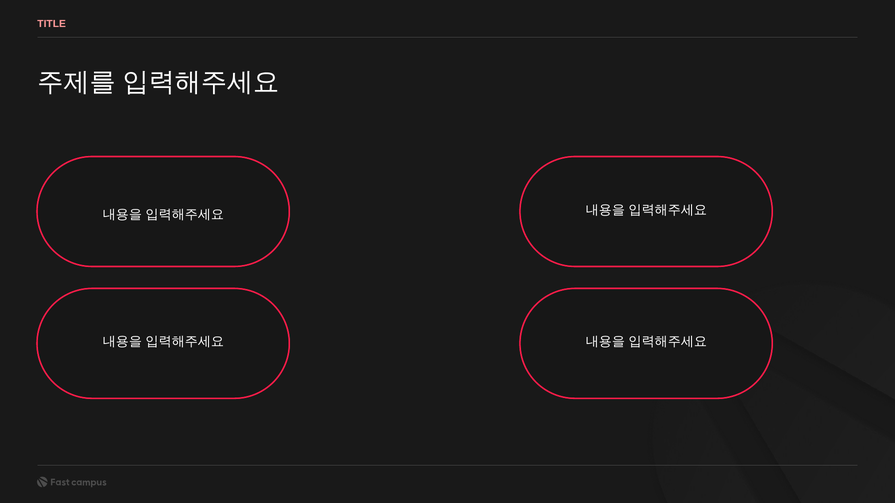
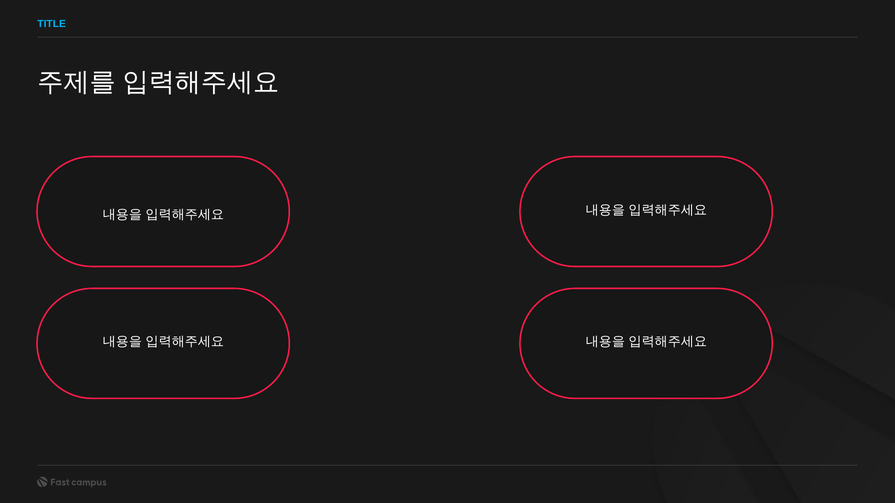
TITLE colour: pink -> light blue
